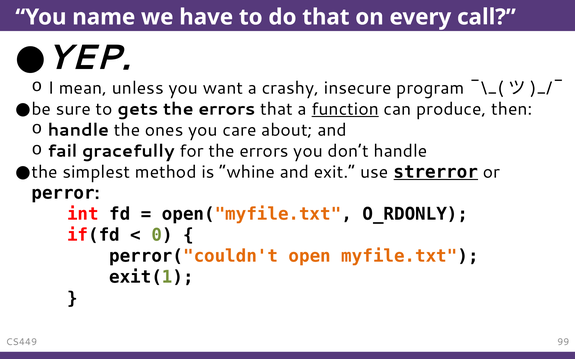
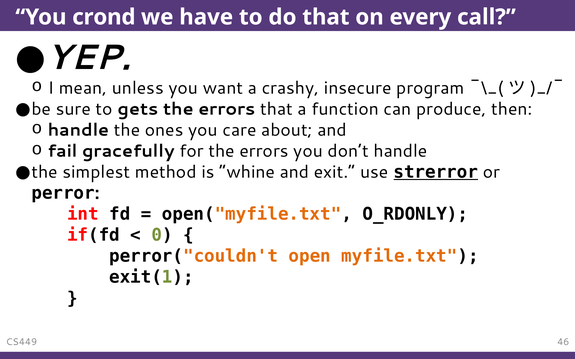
name: name -> crond
function underline: present -> none
99: 99 -> 46
